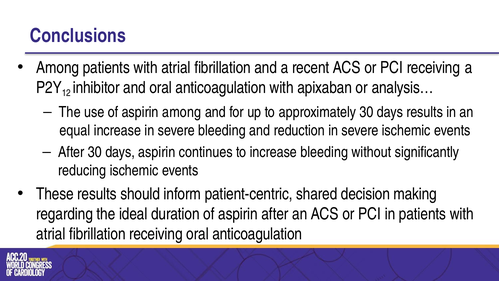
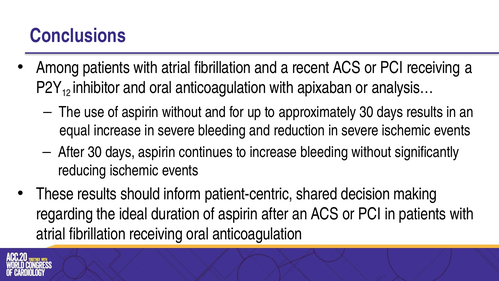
aspirin among: among -> without
